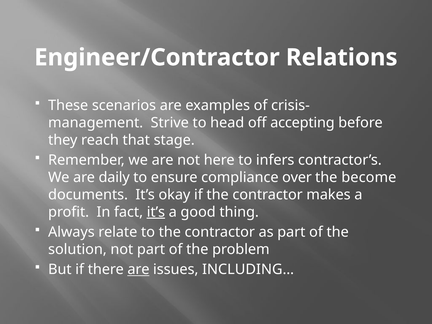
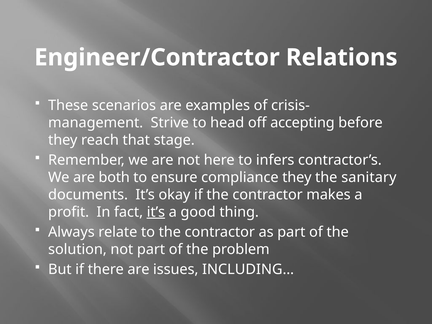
daily: daily -> both
compliance over: over -> they
become: become -> sanitary
are at (138, 270) underline: present -> none
